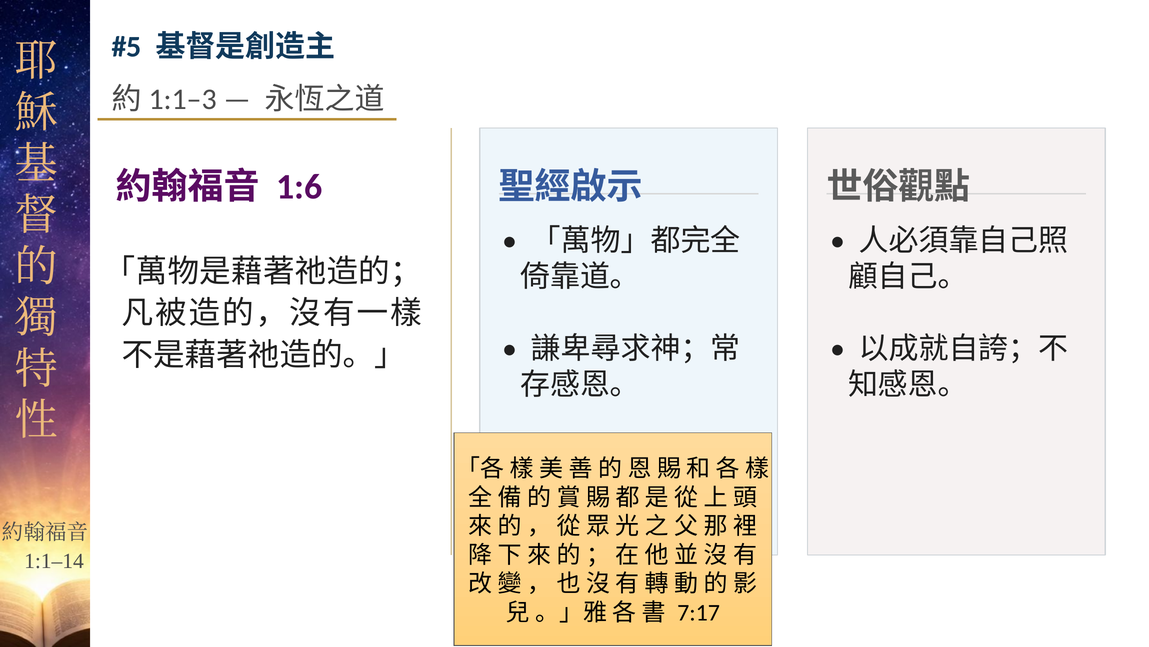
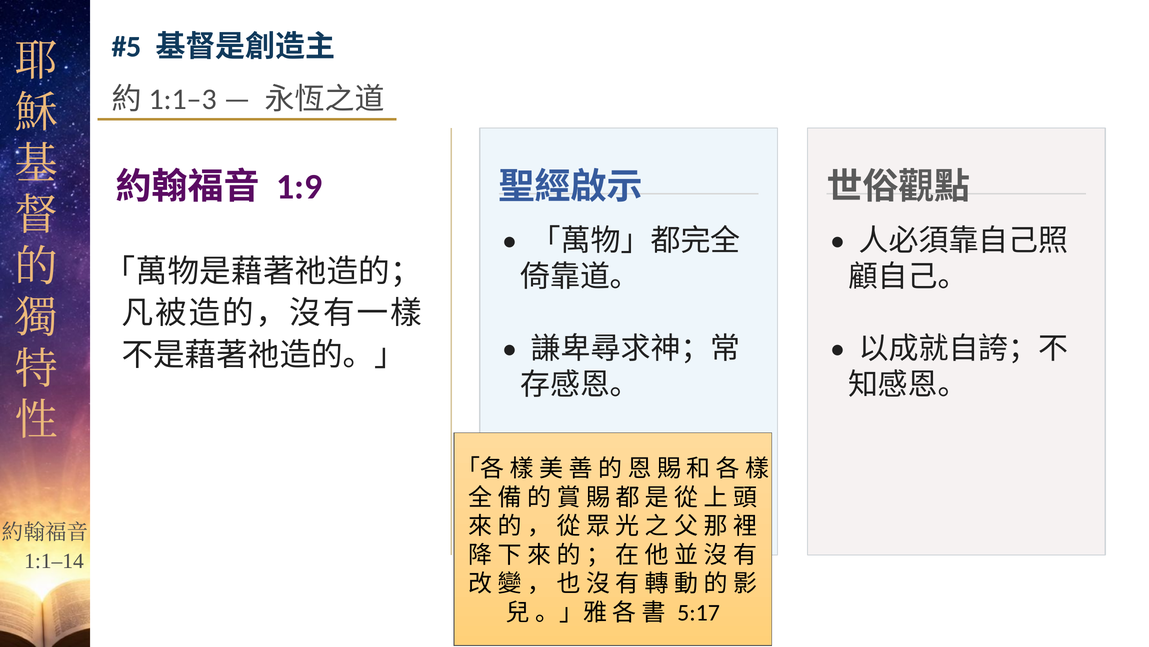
1:6: 1:6 -> 1:9
7:17: 7:17 -> 5:17
